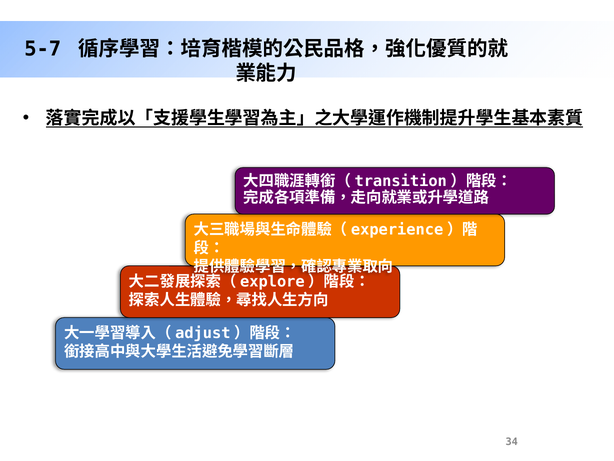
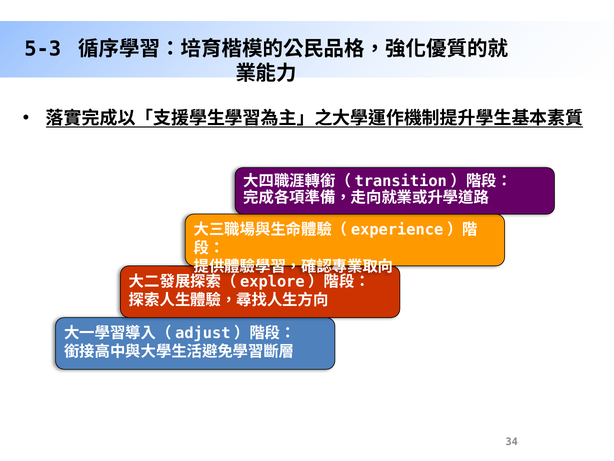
5-7: 5-7 -> 5-3
